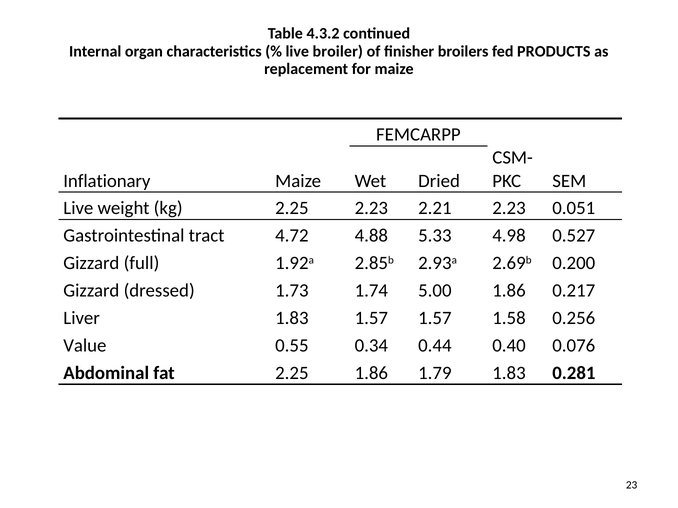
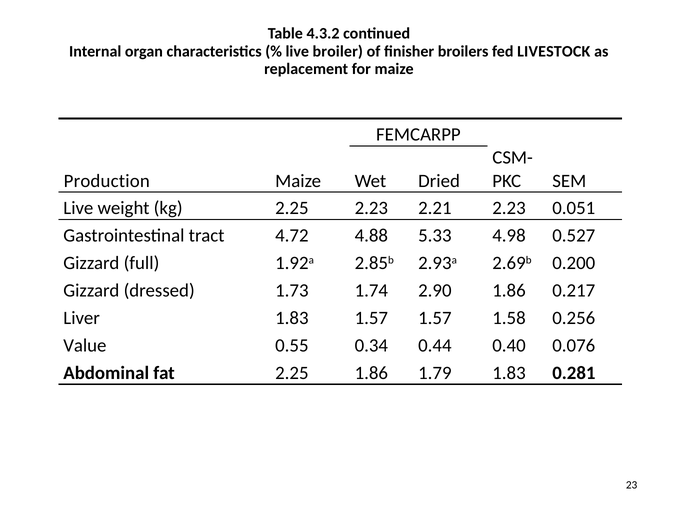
PRODUCTS: PRODUCTS -> LIVESTOCK
Inflationary: Inflationary -> Production
5.00: 5.00 -> 2.90
